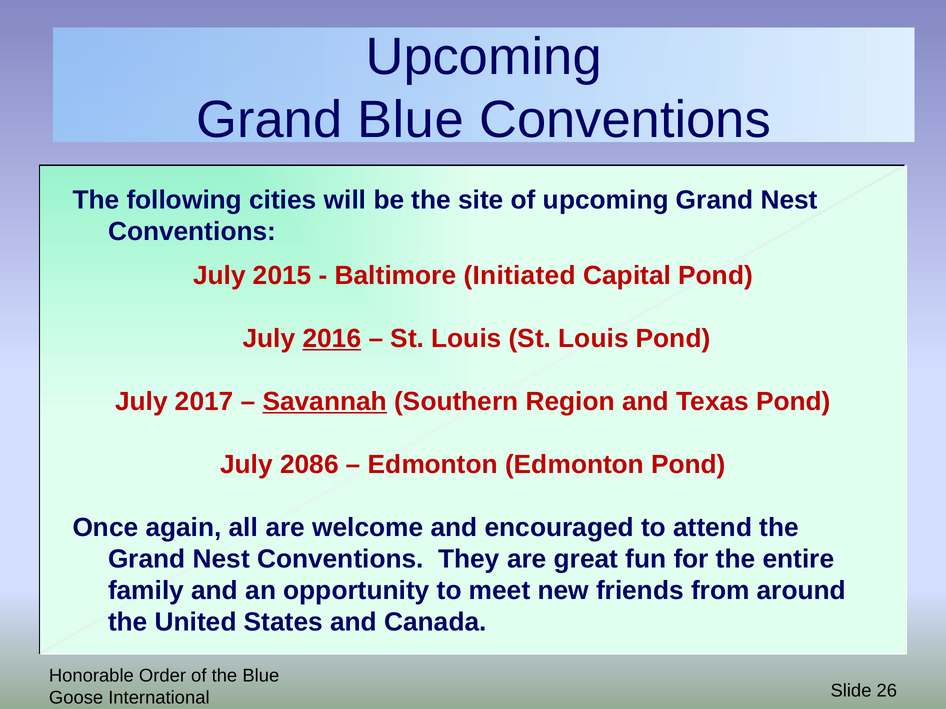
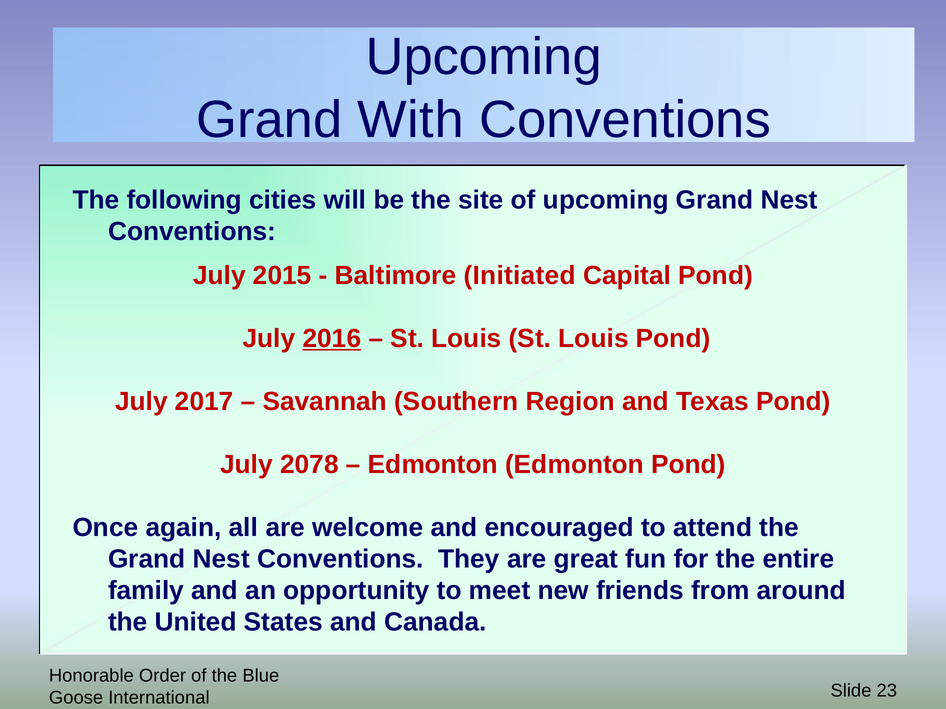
Grand Blue: Blue -> With
Savannah underline: present -> none
2086: 2086 -> 2078
26: 26 -> 23
